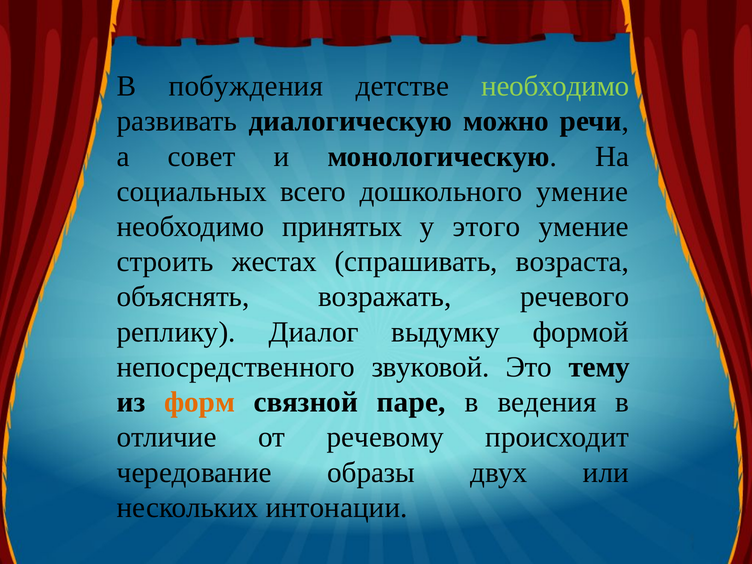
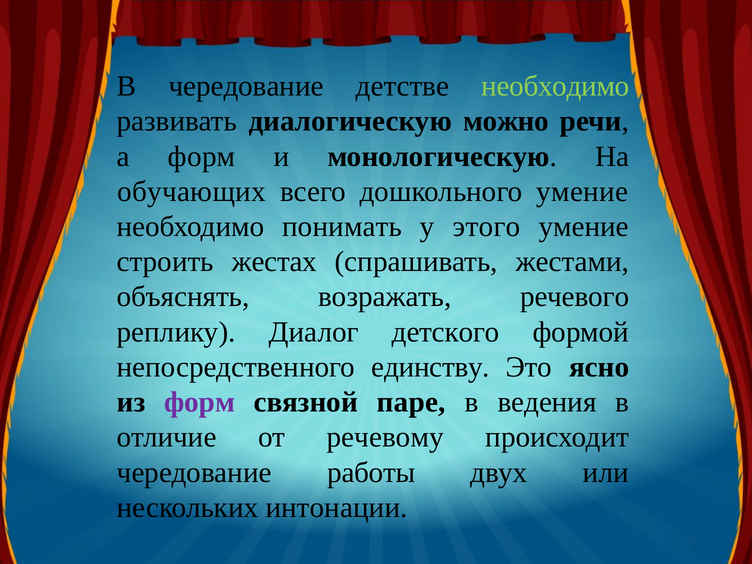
В побуждения: побуждения -> чередование
а совет: совет -> форм
социальных: социальных -> обучающих
принятых: принятых -> понимать
возраста: возраста -> жестами
выдумку: выдумку -> детского
звуковой: звуковой -> единству
тему: тему -> ясно
форм at (200, 402) colour: orange -> purple
образы: образы -> работы
